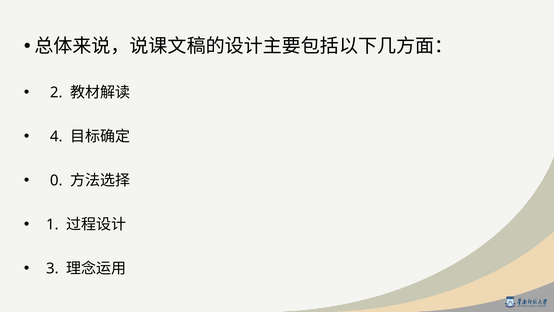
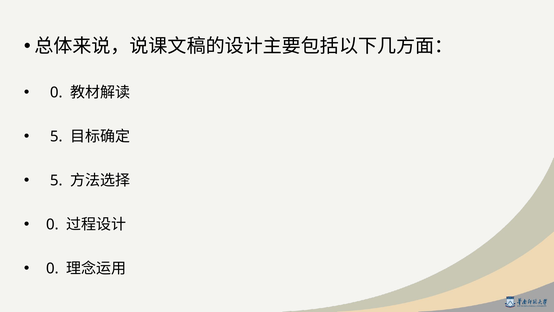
2 at (56, 92): 2 -> 0
4 at (56, 136): 4 -> 5
0 at (56, 180): 0 -> 5
1 at (52, 224): 1 -> 0
3 at (52, 268): 3 -> 0
